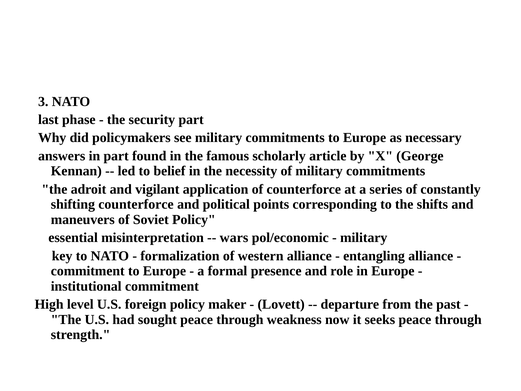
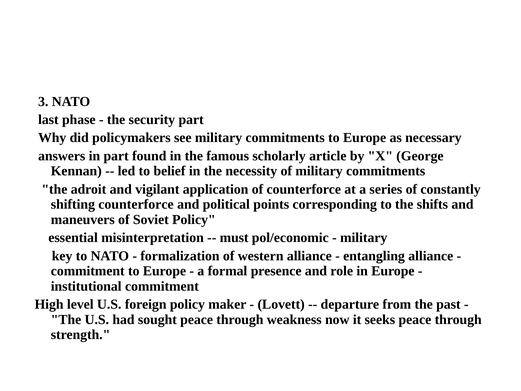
wars: wars -> must
